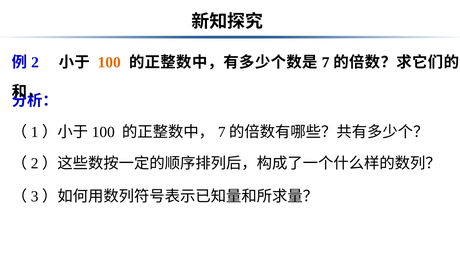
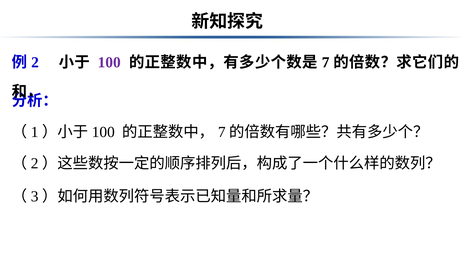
100 colour: orange -> purple
